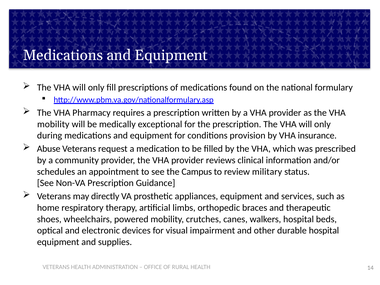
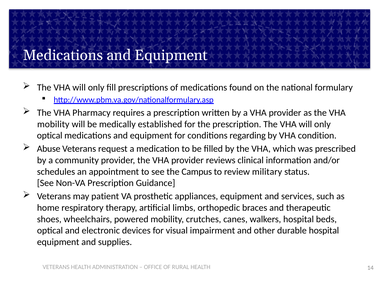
exceptional: exceptional -> established
during at (50, 136): during -> optical
provision: provision -> regarding
insurance: insurance -> condition
directly: directly -> patient
